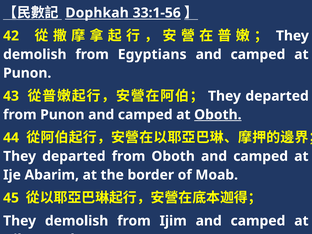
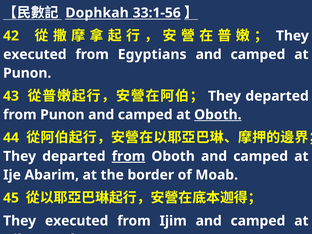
demolish at (35, 54): demolish -> executed
from at (129, 156) underline: none -> present
demolish at (77, 221): demolish -> executed
